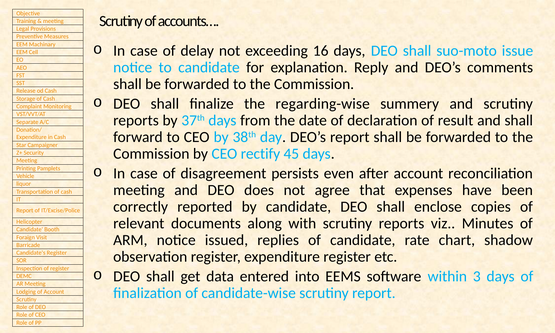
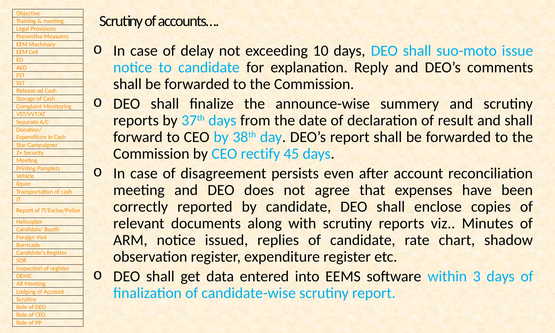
16: 16 -> 10
regarding-wise: regarding-wise -> announce-wise
